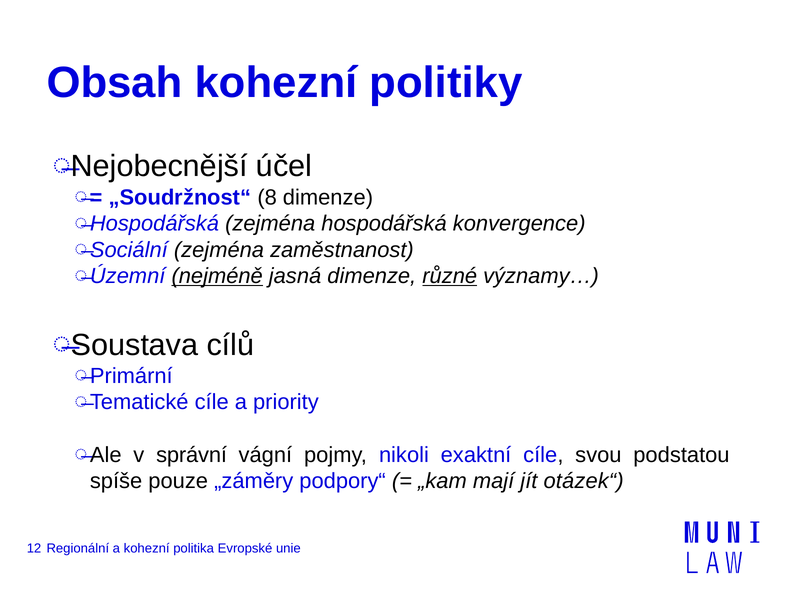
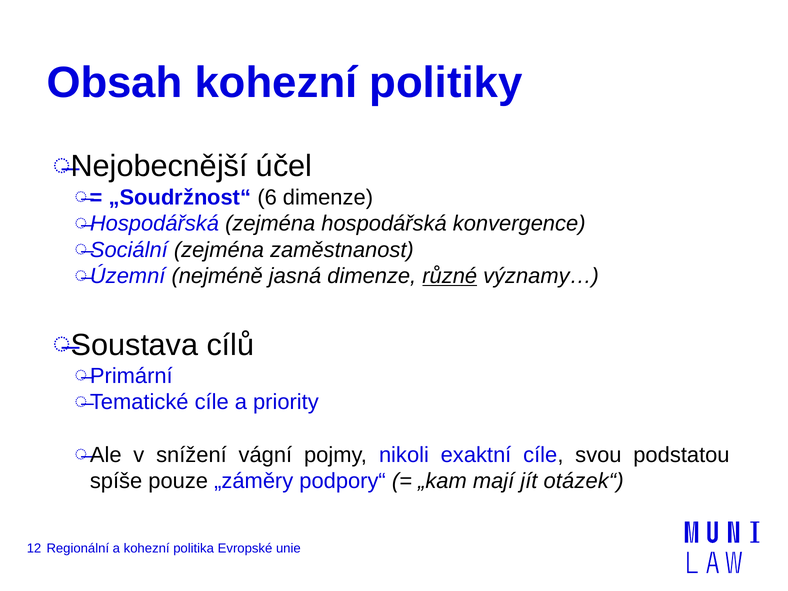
8: 8 -> 6
nejméně underline: present -> none
správní: správní -> snížení
